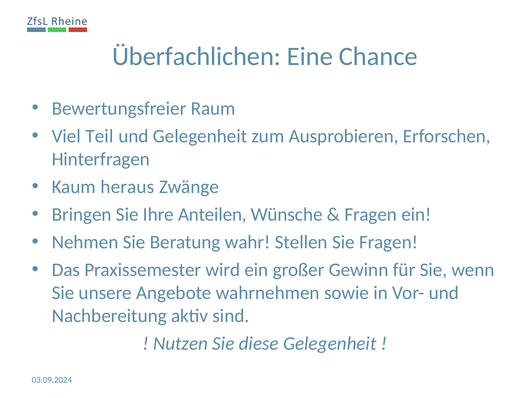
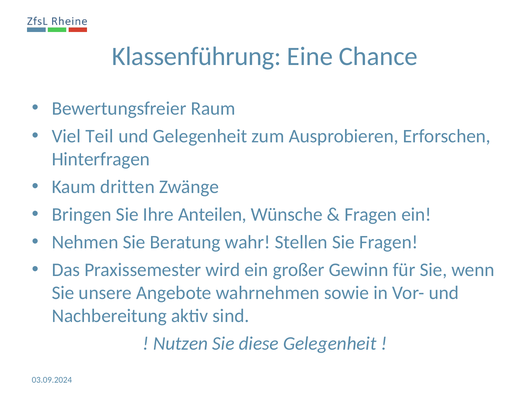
Überfachlichen: Überfachlichen -> Klassenführung
heraus: heraus -> dritten
